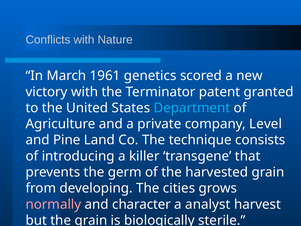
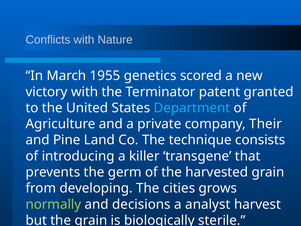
1961: 1961 -> 1955
Level: Level -> Their
normally colour: pink -> light green
character: character -> decisions
